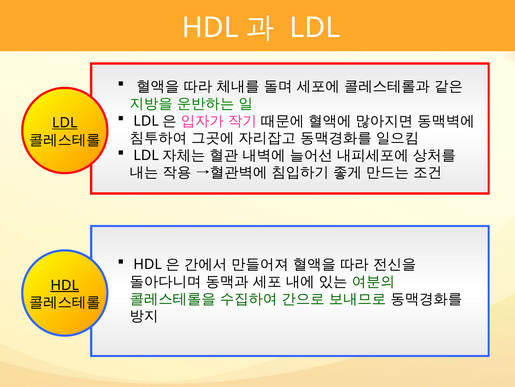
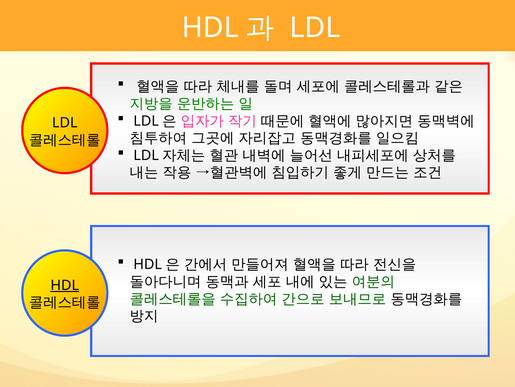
LDL at (65, 123) underline: present -> none
